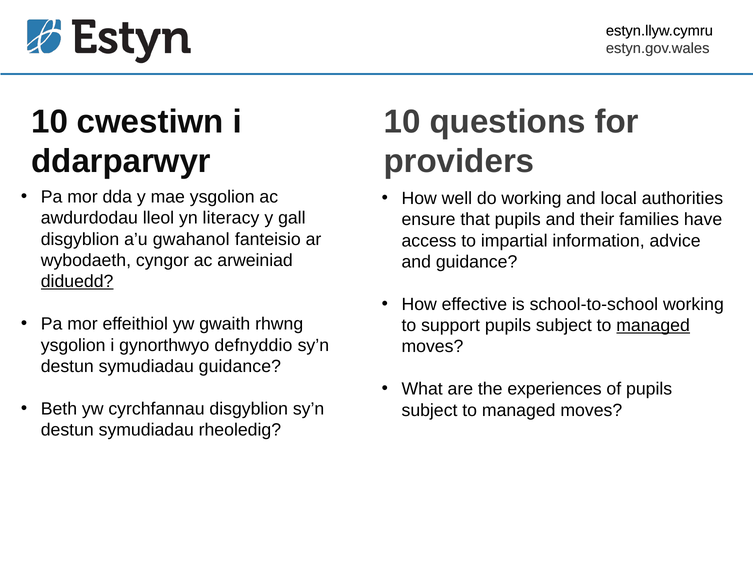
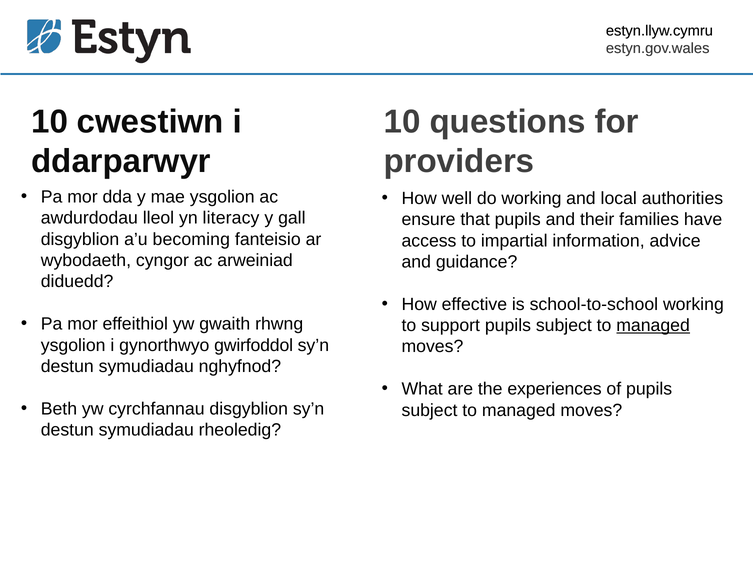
gwahanol: gwahanol -> becoming
diduedd underline: present -> none
defnyddio: defnyddio -> gwirfoddol
symudiadau guidance: guidance -> nghyfnod
